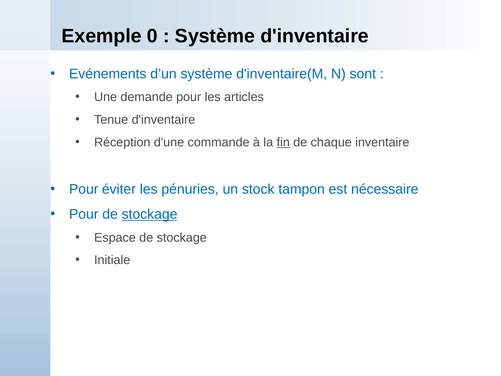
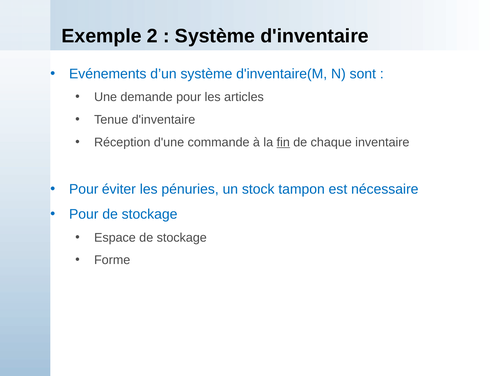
0: 0 -> 2
stockage at (150, 214) underline: present -> none
Initiale: Initiale -> Forme
